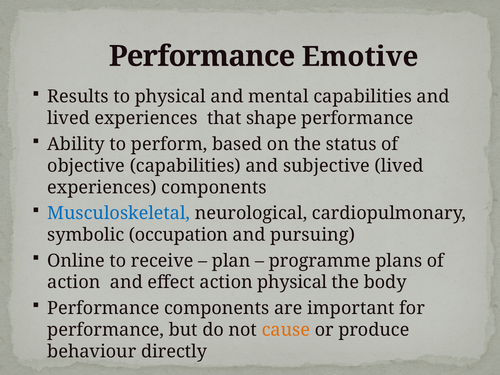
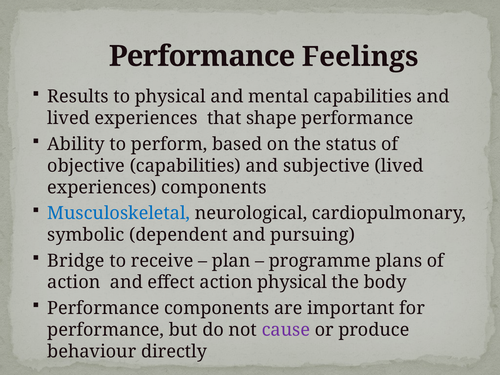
Emotive: Emotive -> Feelings
occupation: occupation -> dependent
Online: Online -> Bridge
cause colour: orange -> purple
